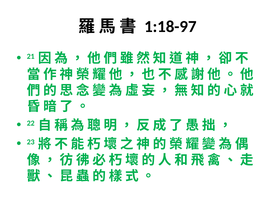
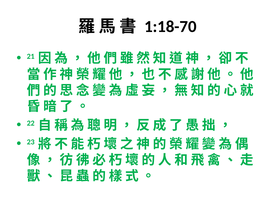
1:18-97: 1:18-97 -> 1:18-70
